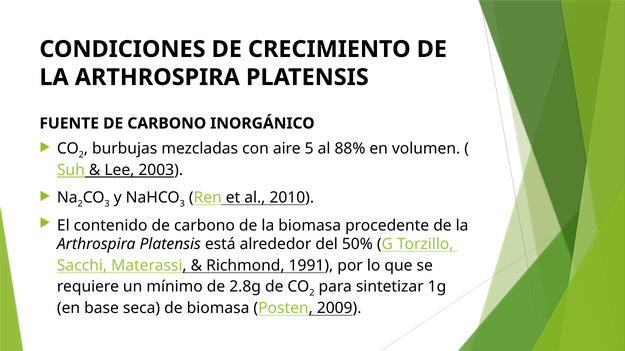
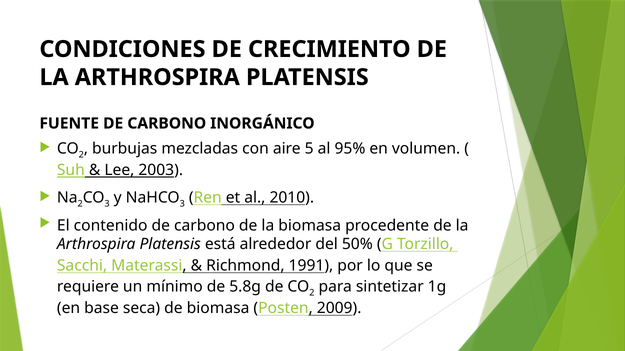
88%: 88% -> 95%
2.8g: 2.8g -> 5.8g
